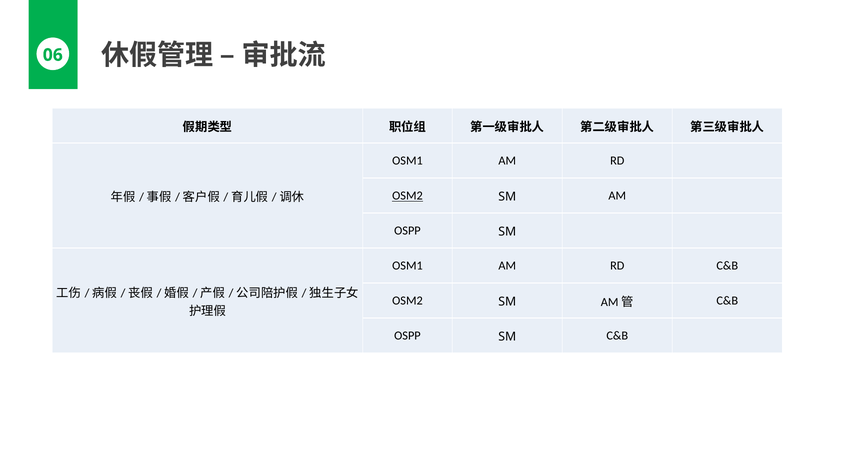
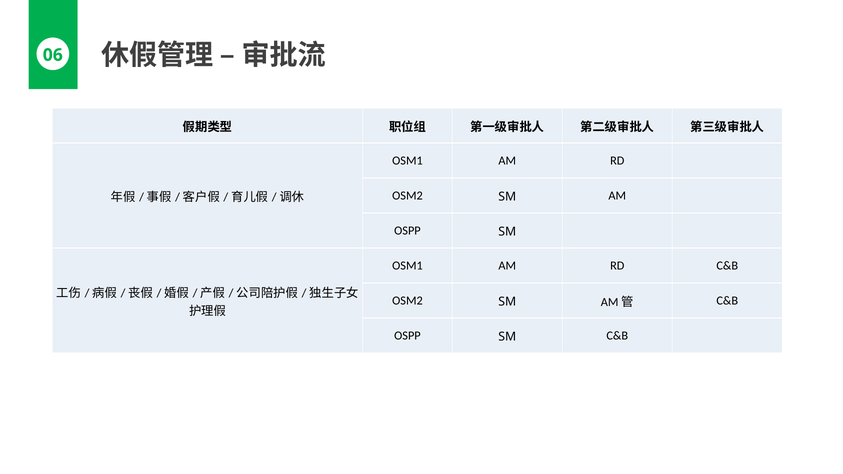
OSM2 at (407, 196) underline: present -> none
